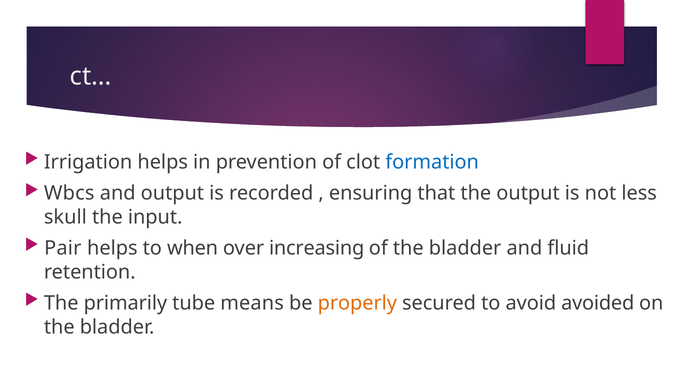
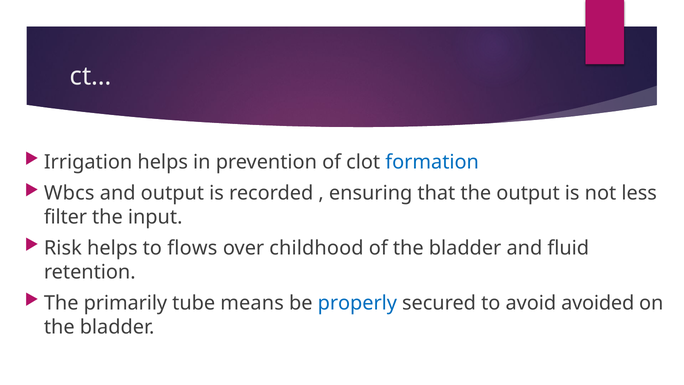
skull: skull -> filter
Pair: Pair -> Risk
when: when -> flows
increasing: increasing -> childhood
properly colour: orange -> blue
